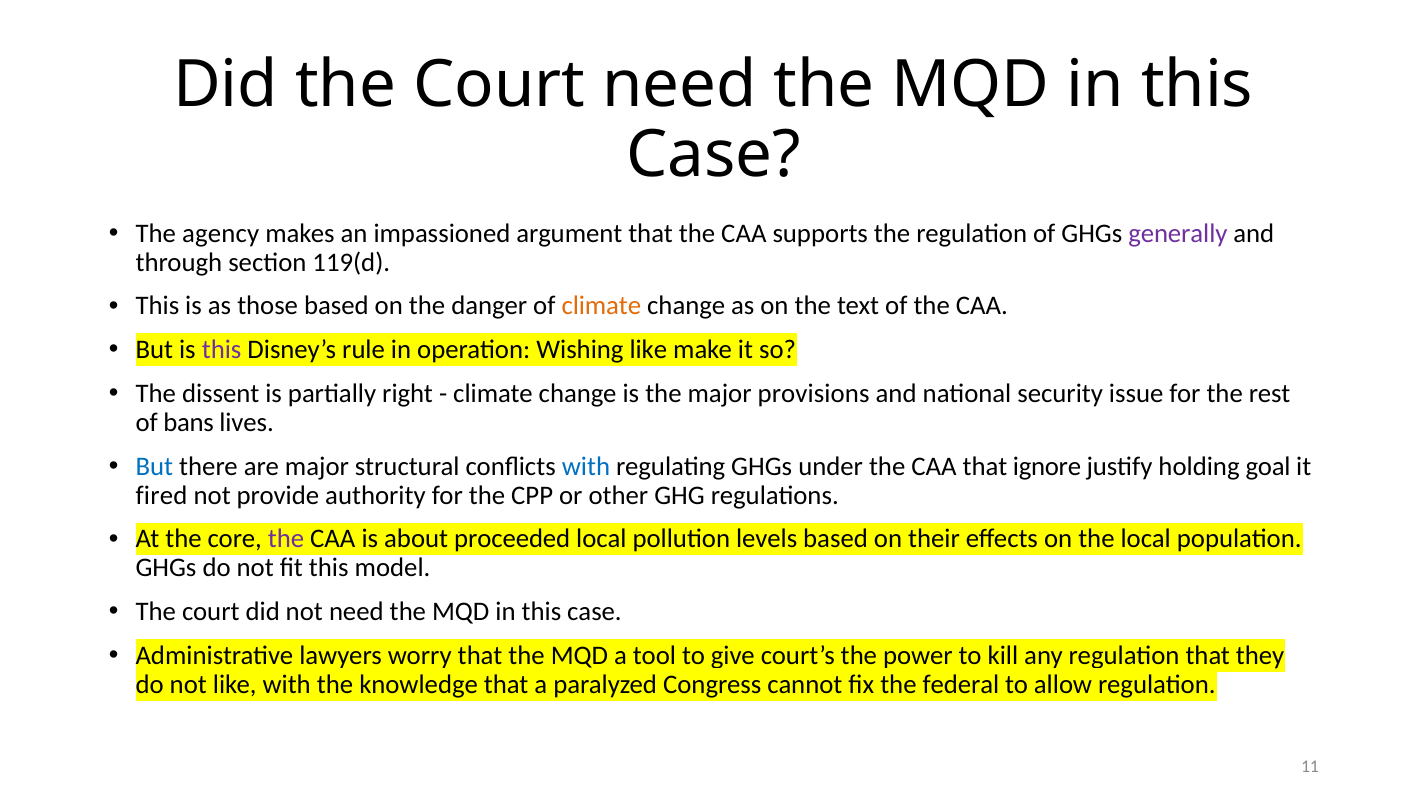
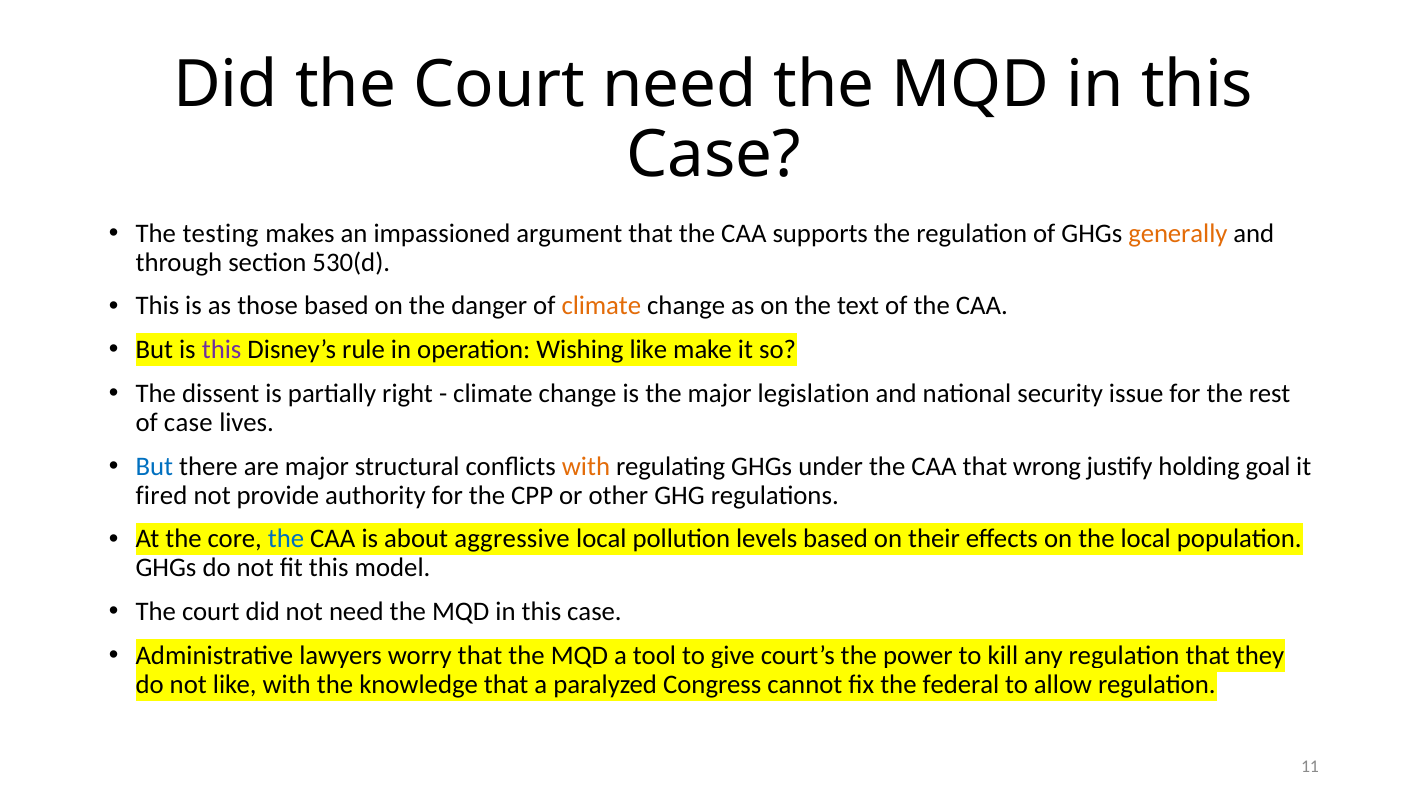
agency: agency -> testing
generally colour: purple -> orange
119(d: 119(d -> 530(d
provisions: provisions -> legislation
of bans: bans -> case
with at (586, 467) colour: blue -> orange
ignore: ignore -> wrong
the at (286, 539) colour: purple -> blue
proceeded: proceeded -> aggressive
